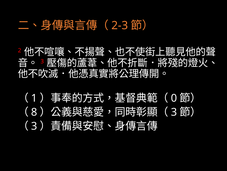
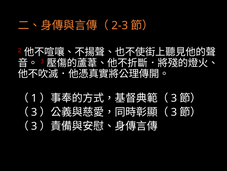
0 at (174, 98): 0 -> 3
8 at (34, 112): 8 -> 3
